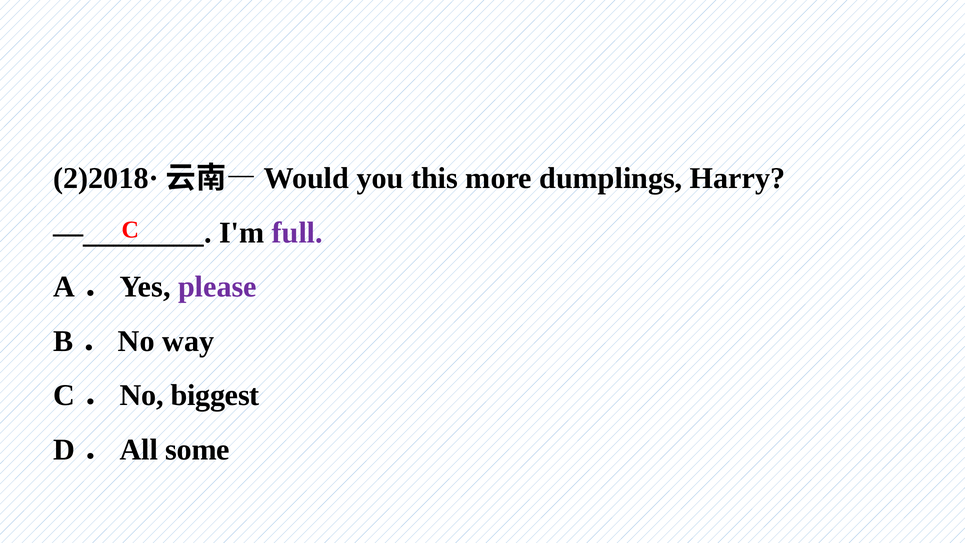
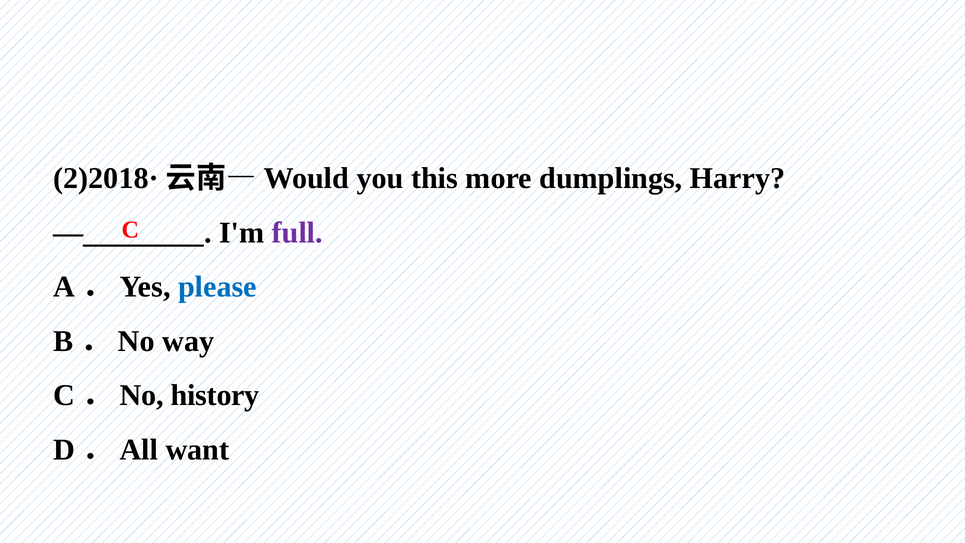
please colour: purple -> blue
biggest: biggest -> history
some: some -> want
